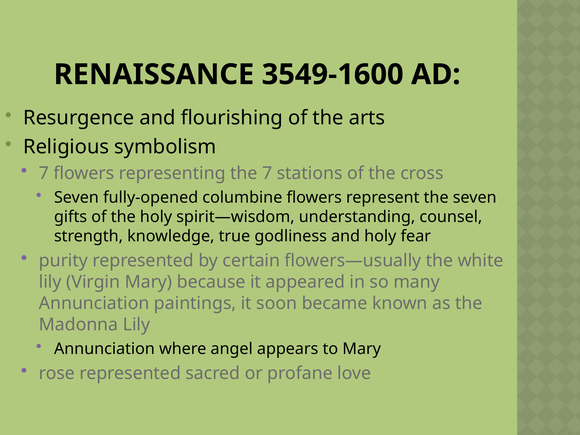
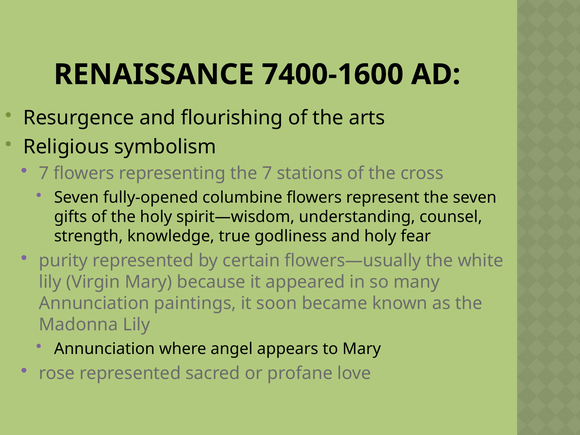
3549-1600: 3549-1600 -> 7400-1600
